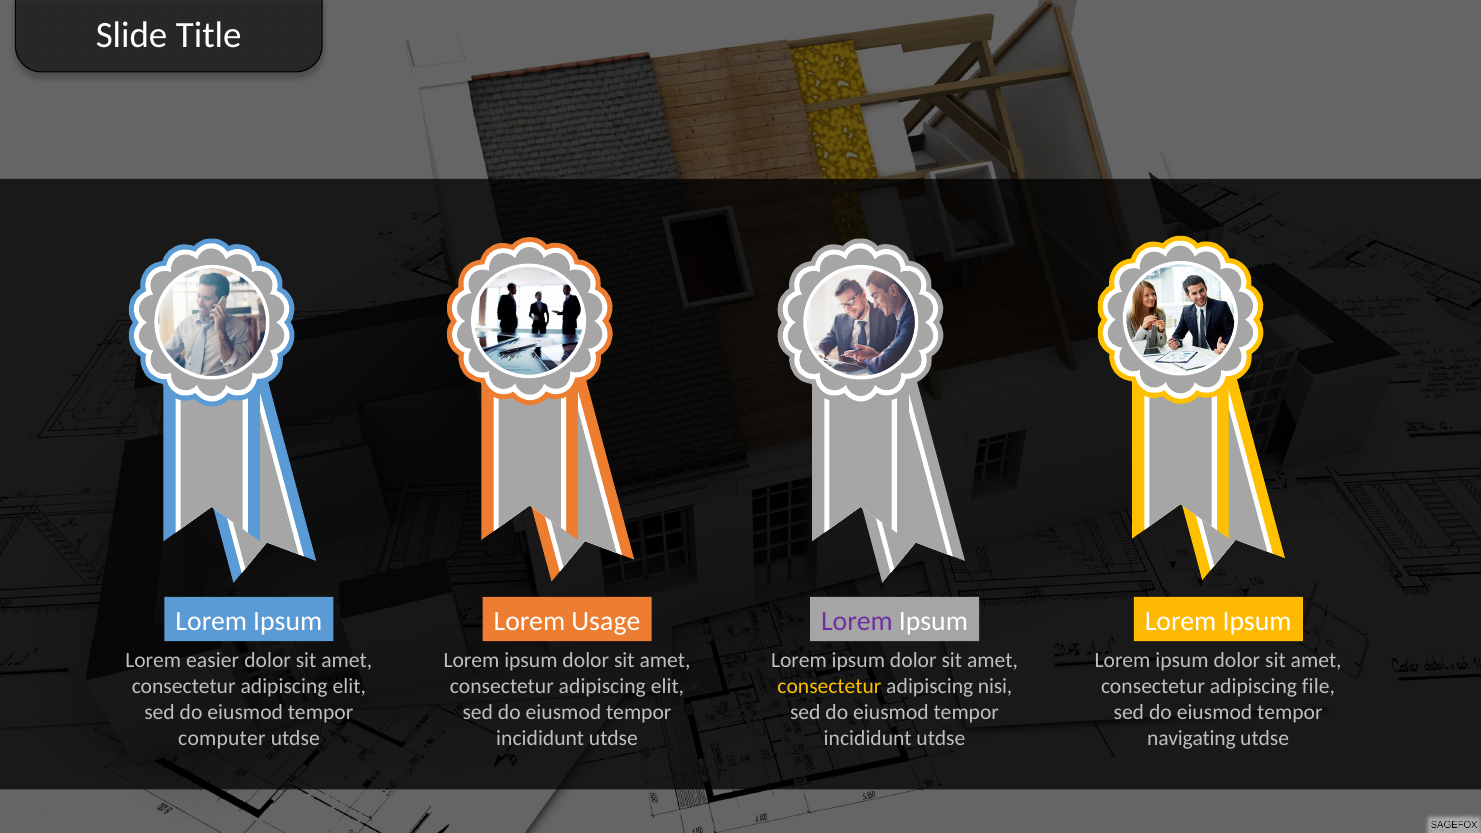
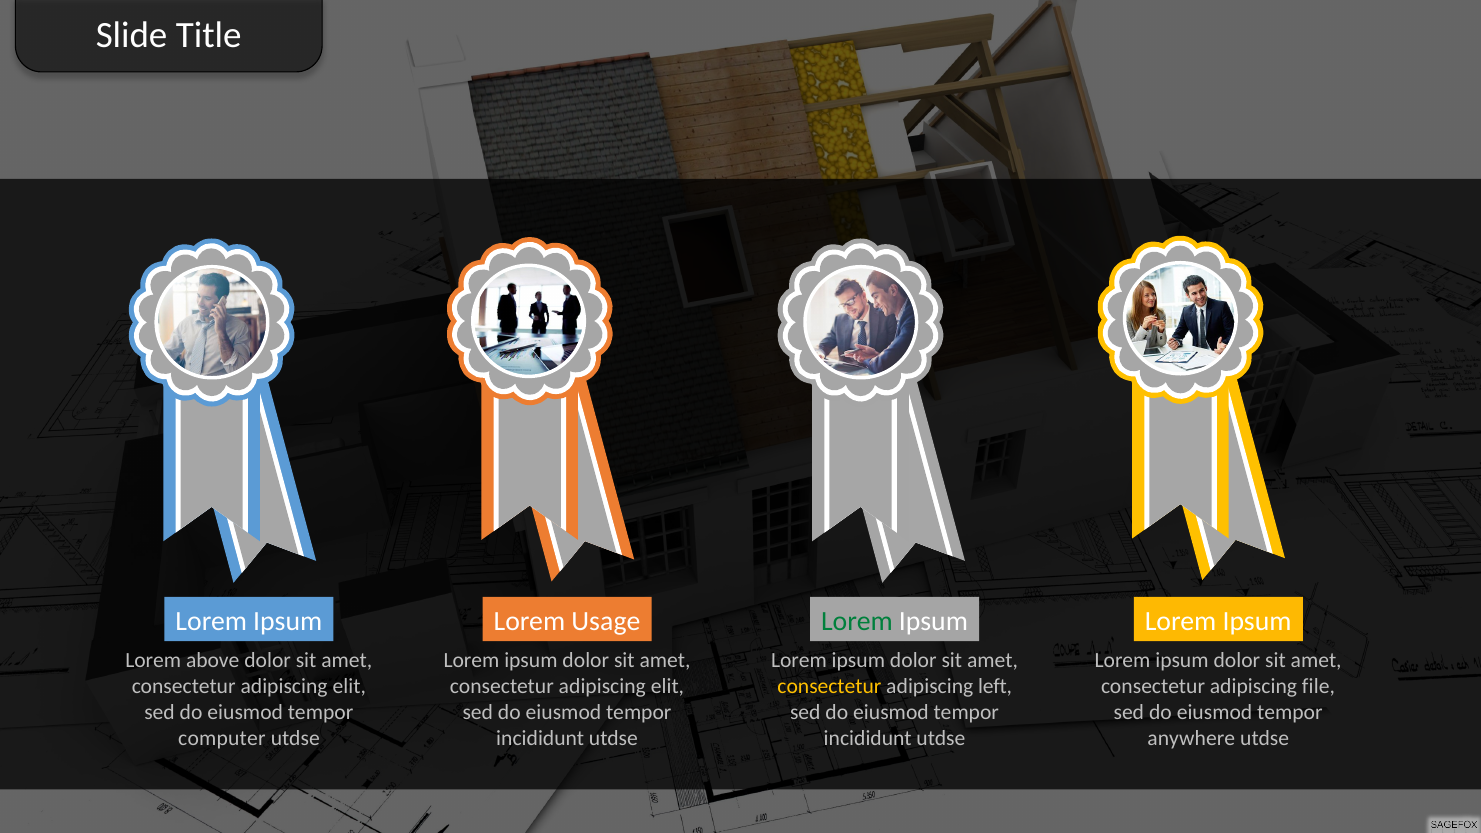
Lorem at (857, 621) colour: purple -> green
easier: easier -> above
nisi: nisi -> left
navigating: navigating -> anywhere
